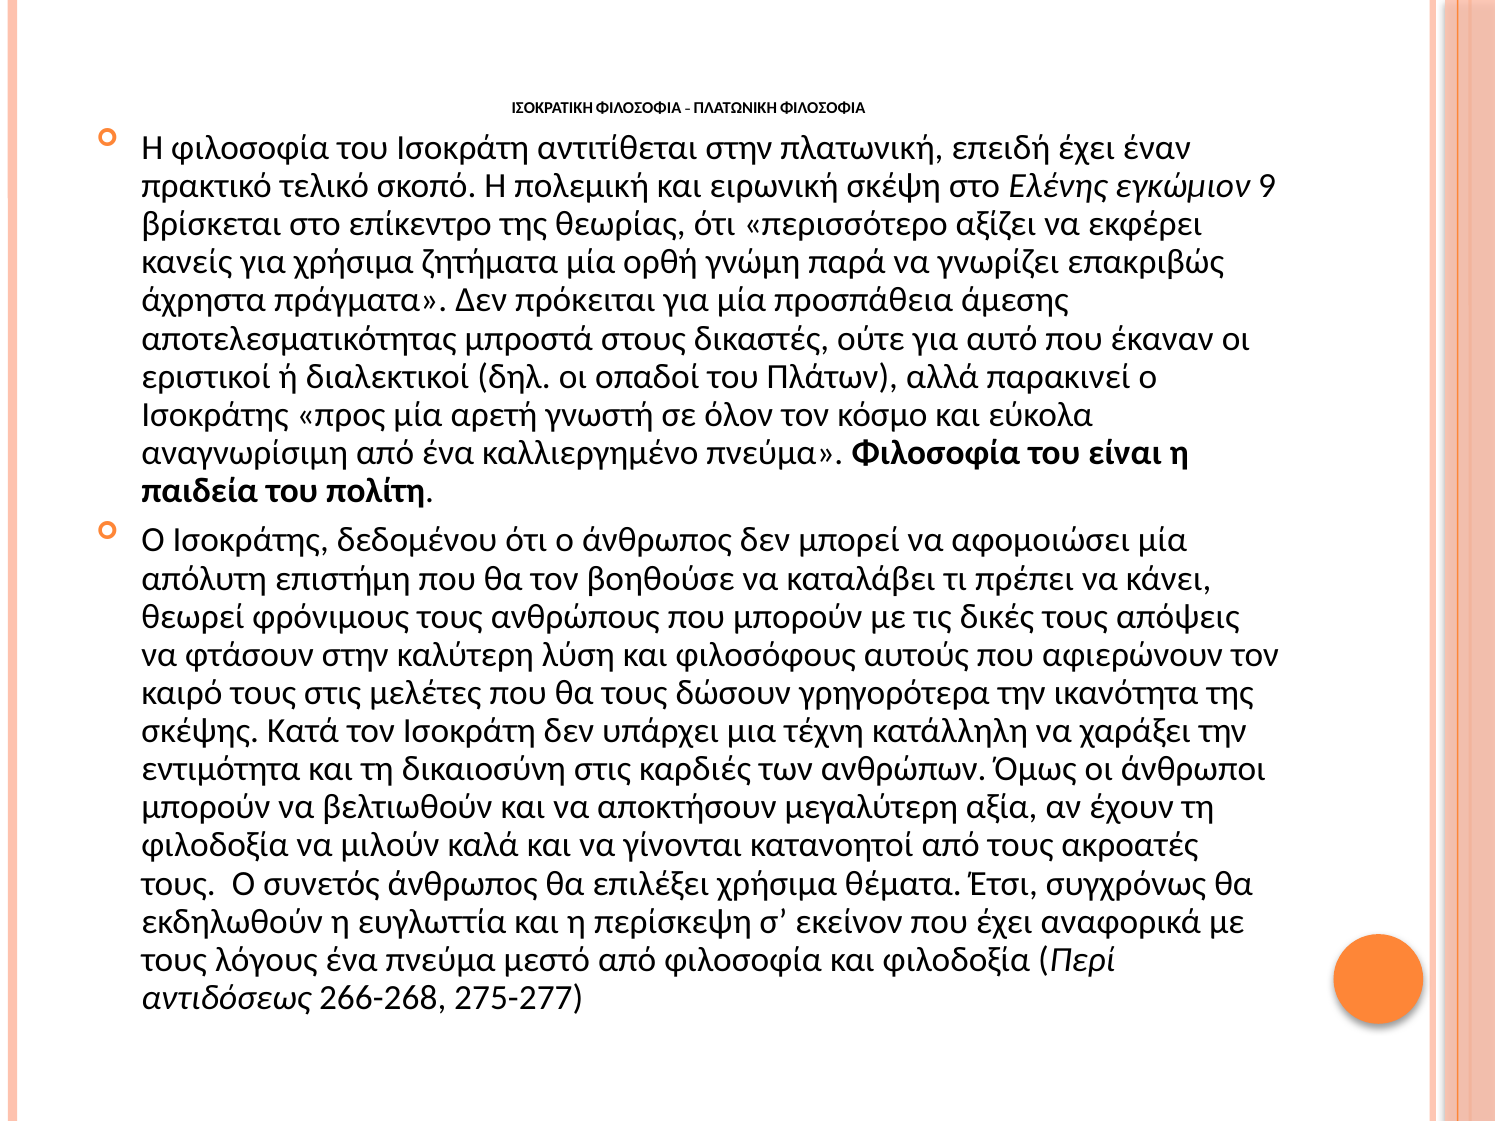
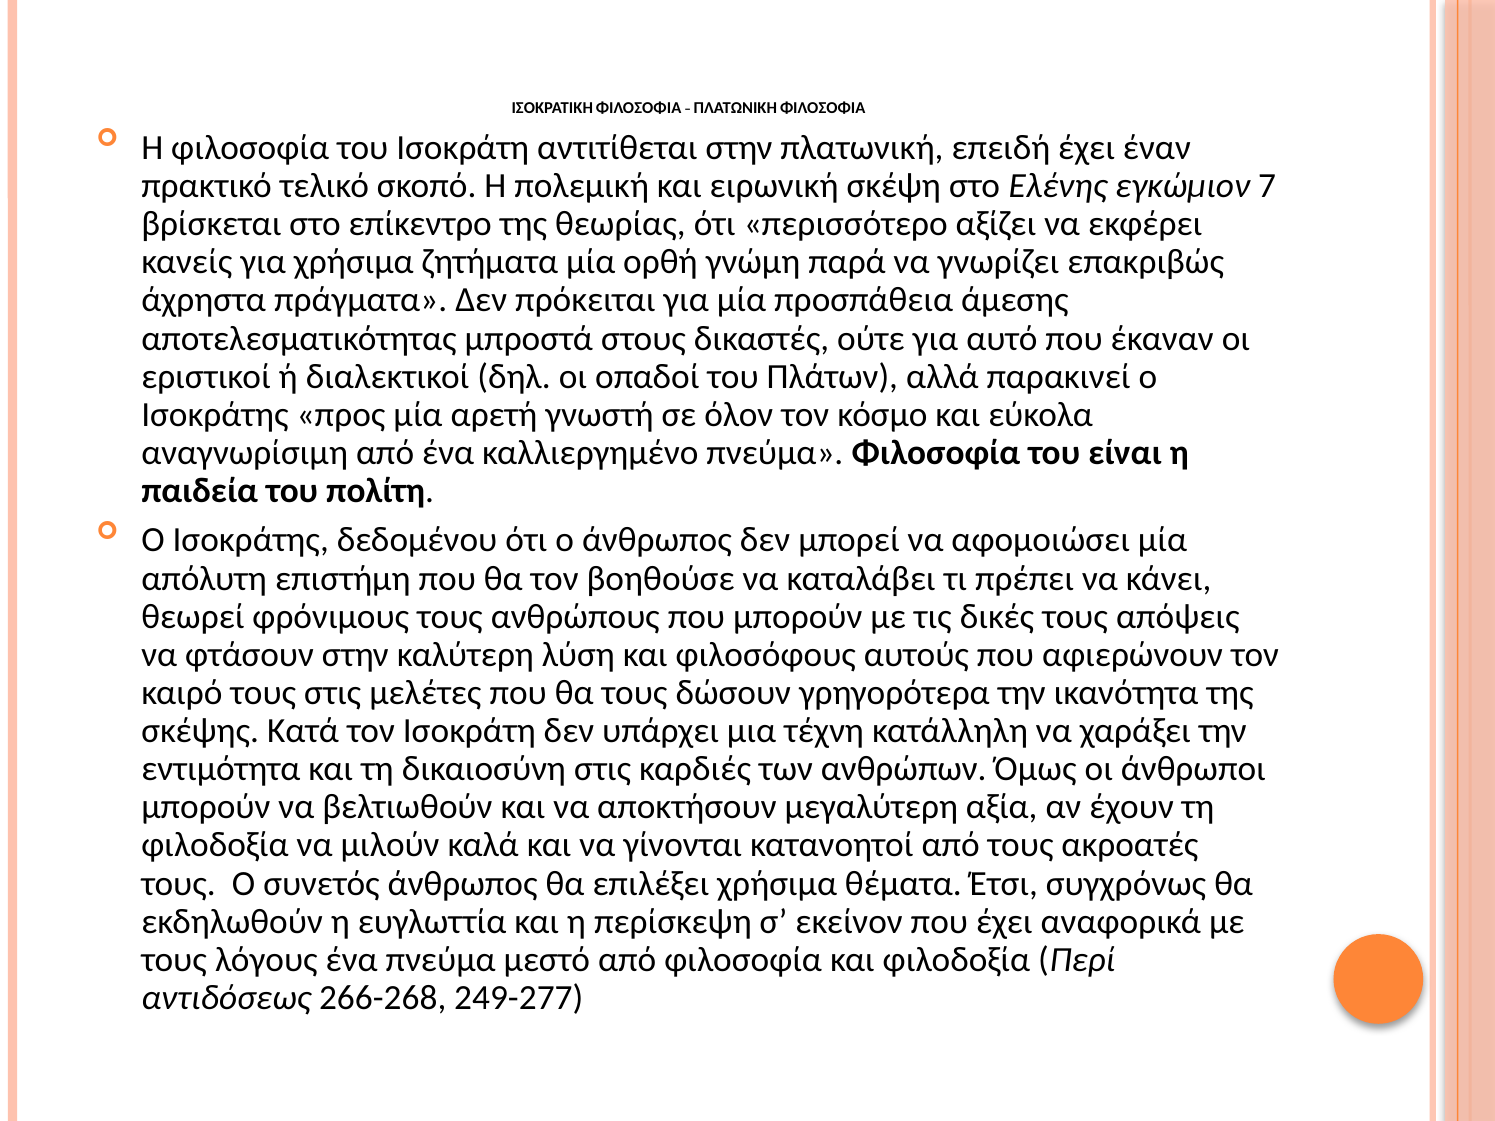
9: 9 -> 7
275-277: 275-277 -> 249-277
